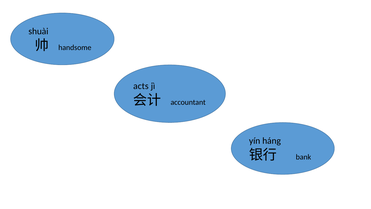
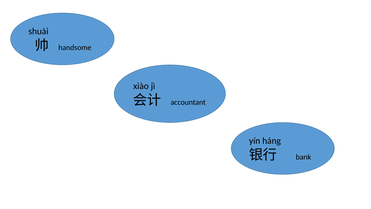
acts: acts -> xiào
